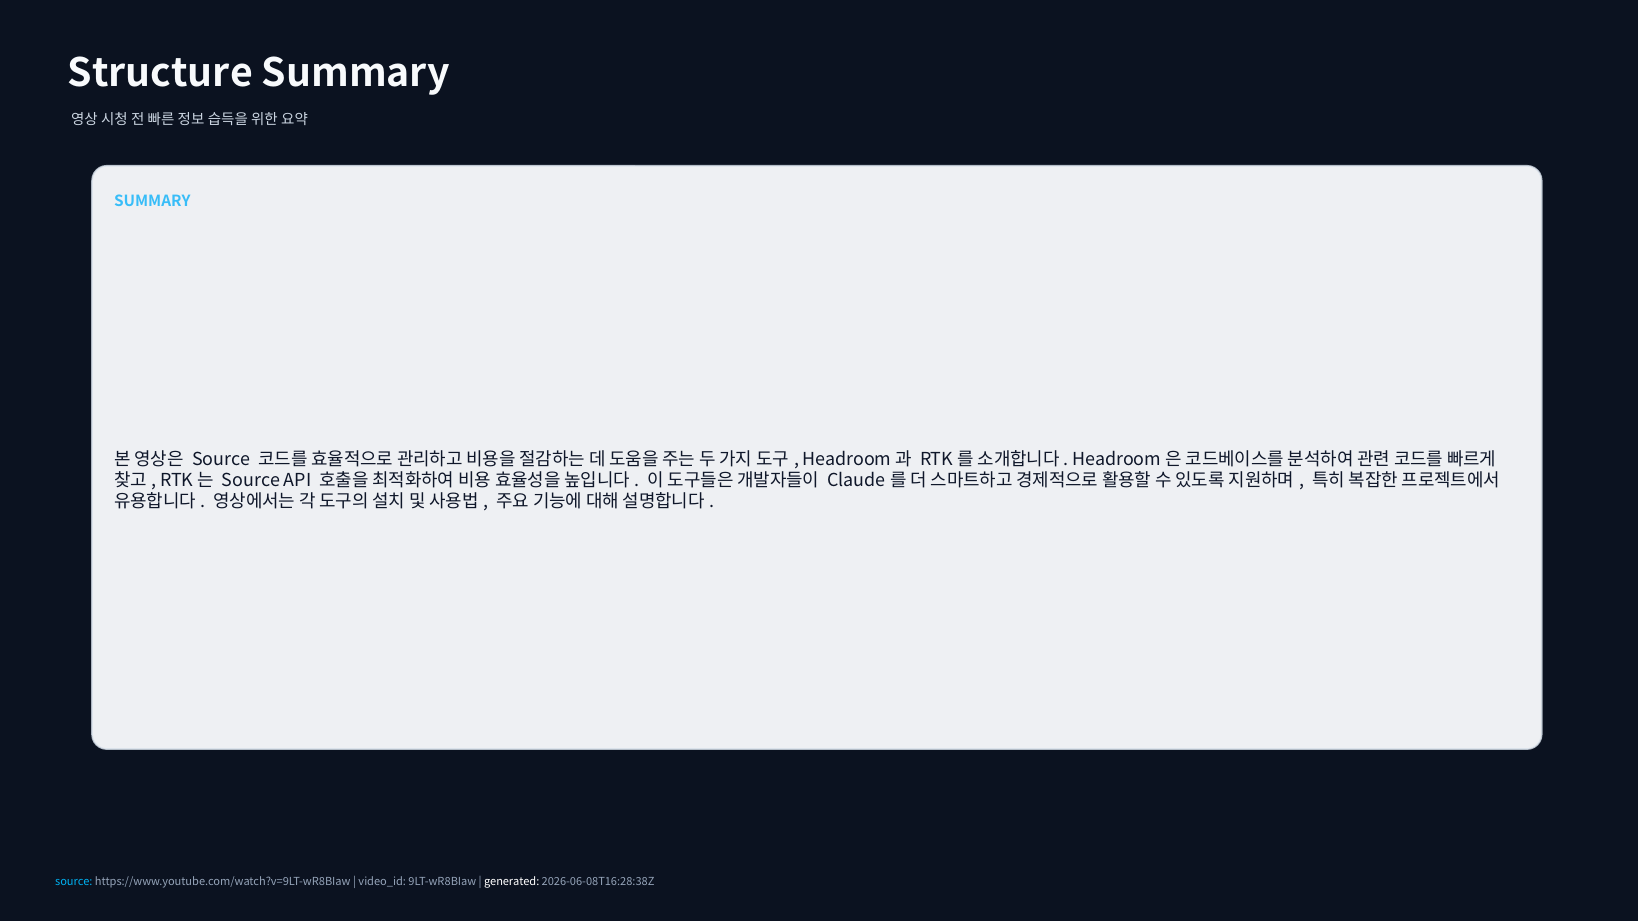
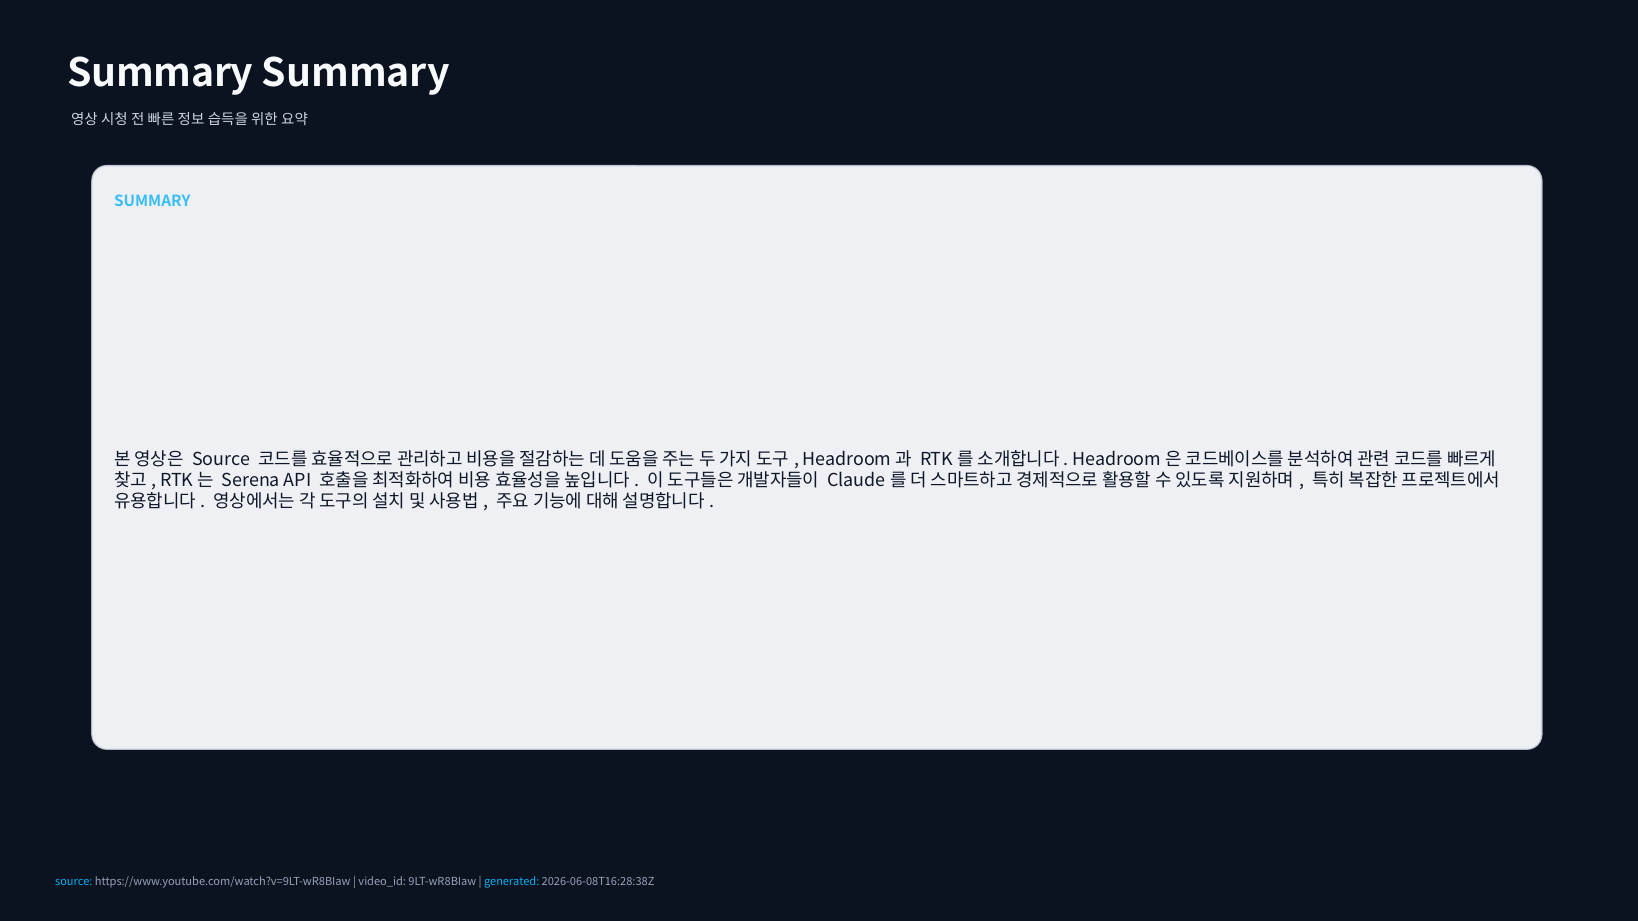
Structure at (160, 73): Structure -> Summary
Source at (251, 481): Source -> Serena
generated colour: white -> light blue
